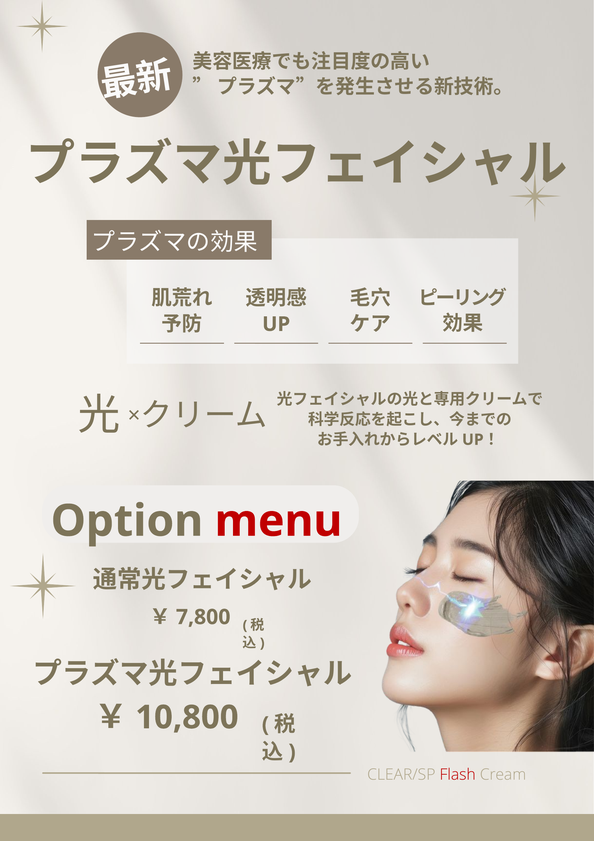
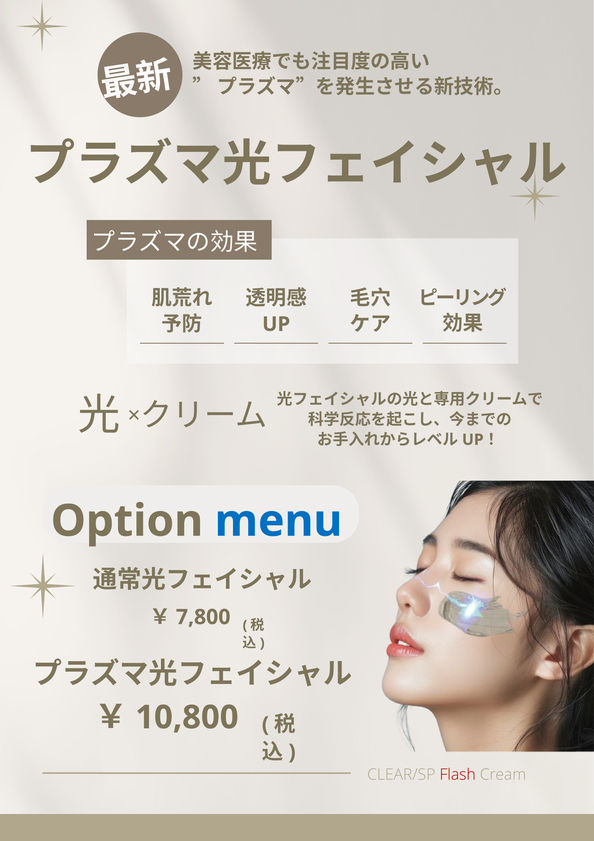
menu colour: red -> blue
